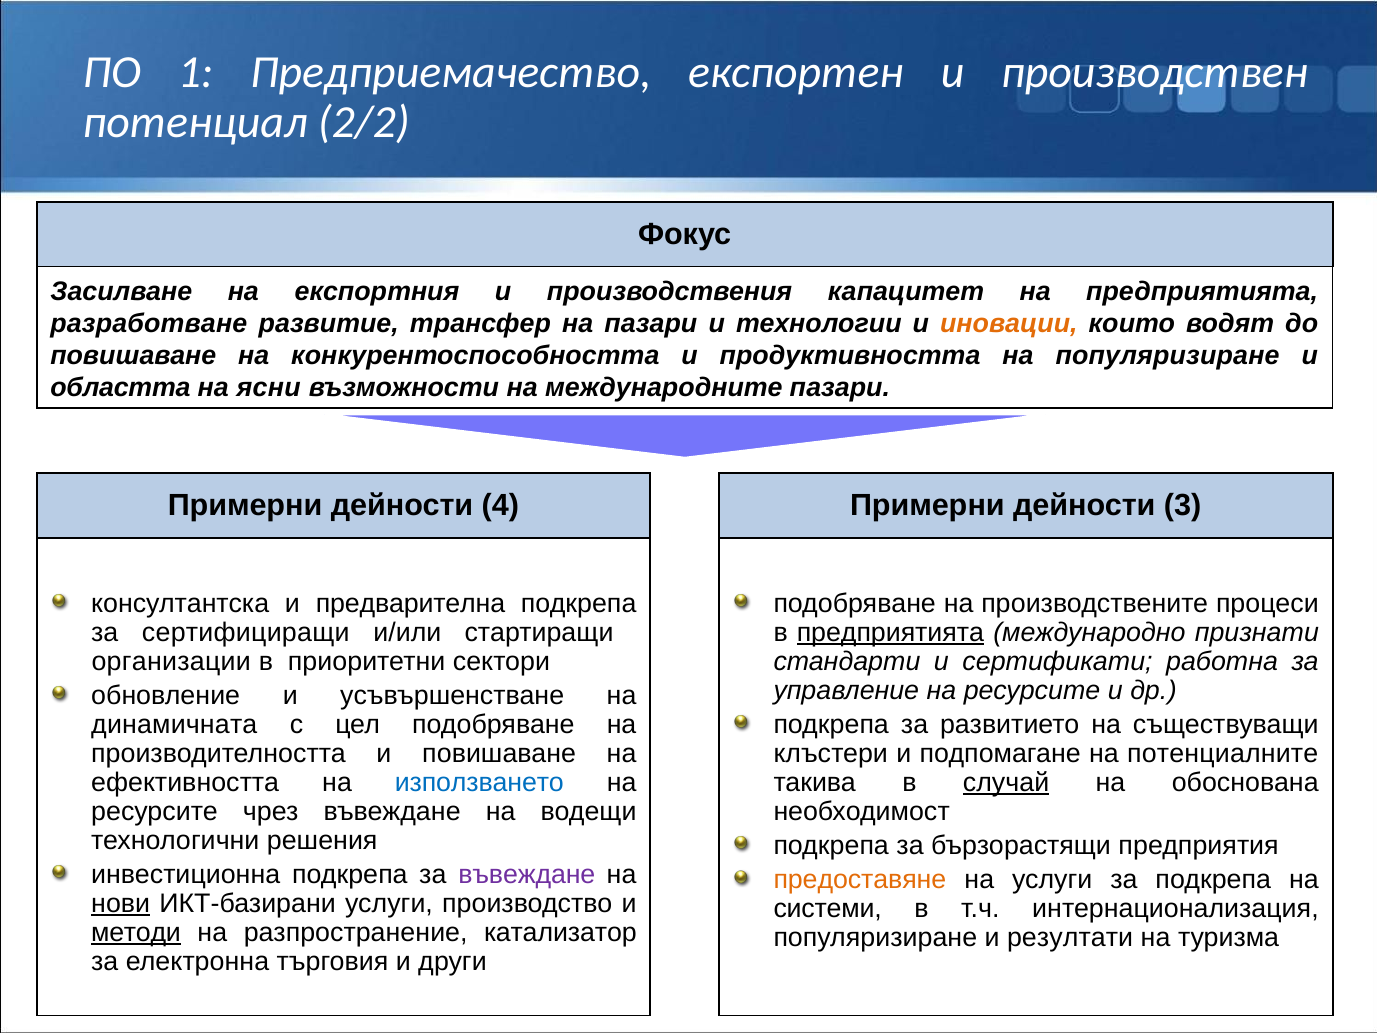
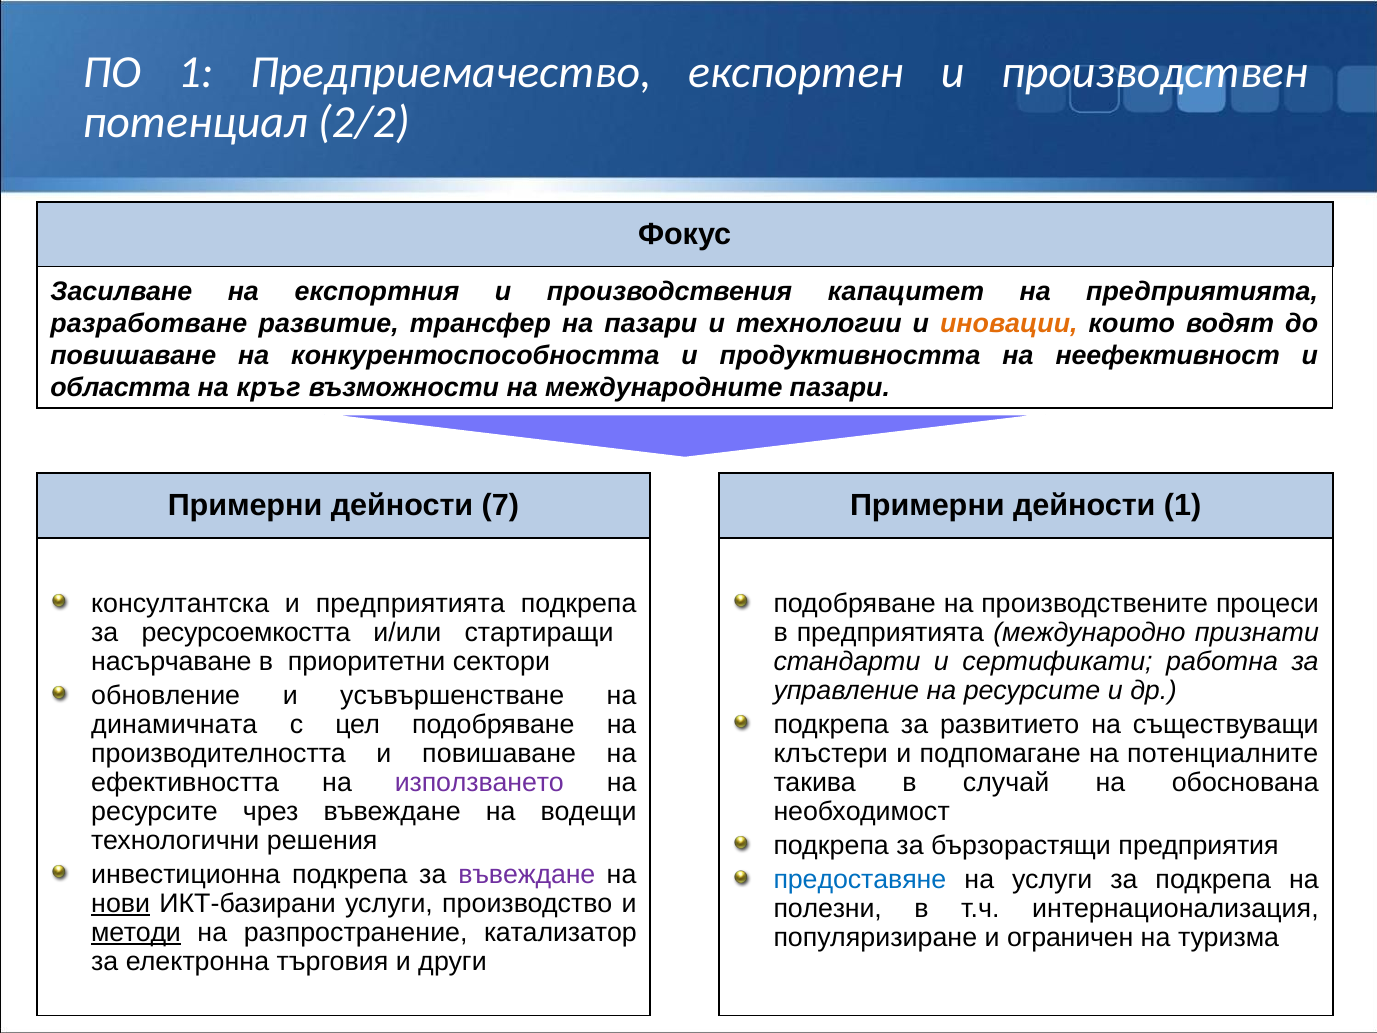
на популяризиране: популяризиране -> неефективност
ясни: ясни -> кръг
4: 4 -> 7
дейности 3: 3 -> 1
и предварителна: предварителна -> предприятията
сертифициращи: сертифициращи -> ресурсоемкостта
предприятията at (890, 632) underline: present -> none
организации: организации -> насърчаване
използването colour: blue -> purple
случай underline: present -> none
предоставяне colour: orange -> blue
системи: системи -> полезни
резултати: резултати -> ограничен
